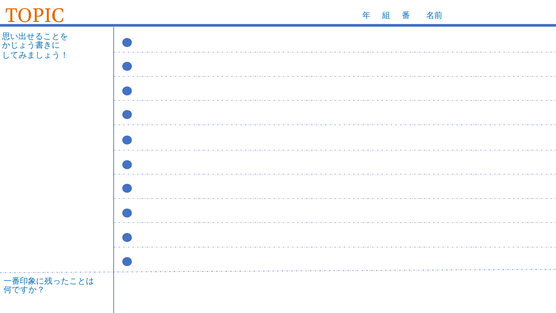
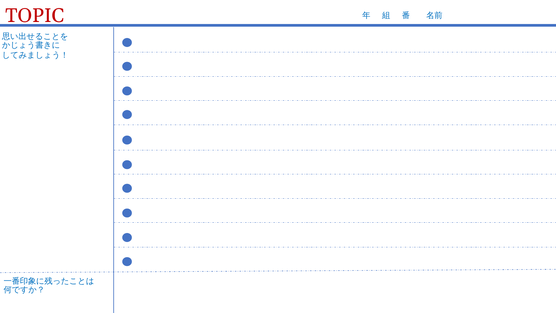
TOPIC colour: orange -> red
